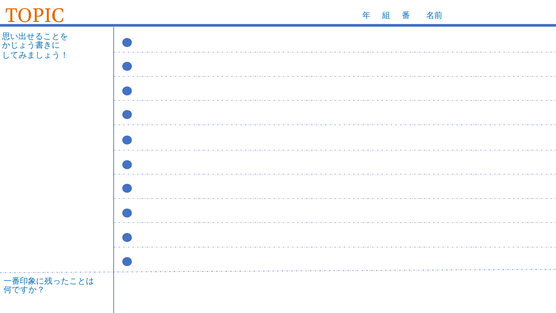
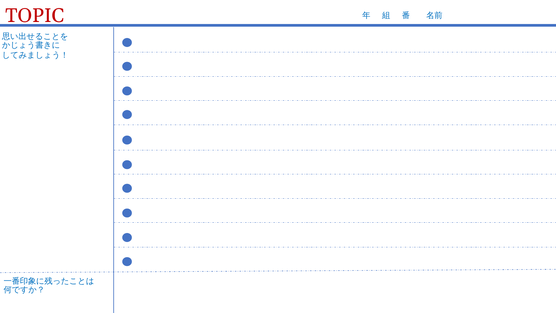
TOPIC colour: orange -> red
